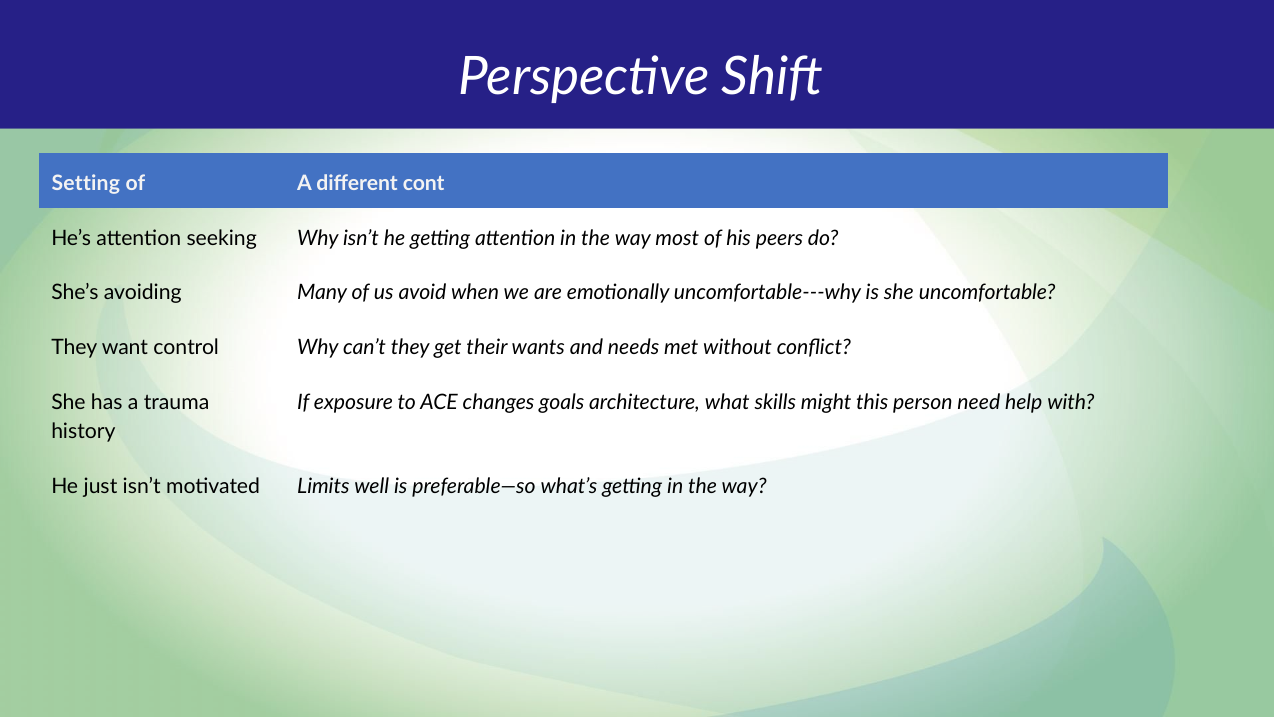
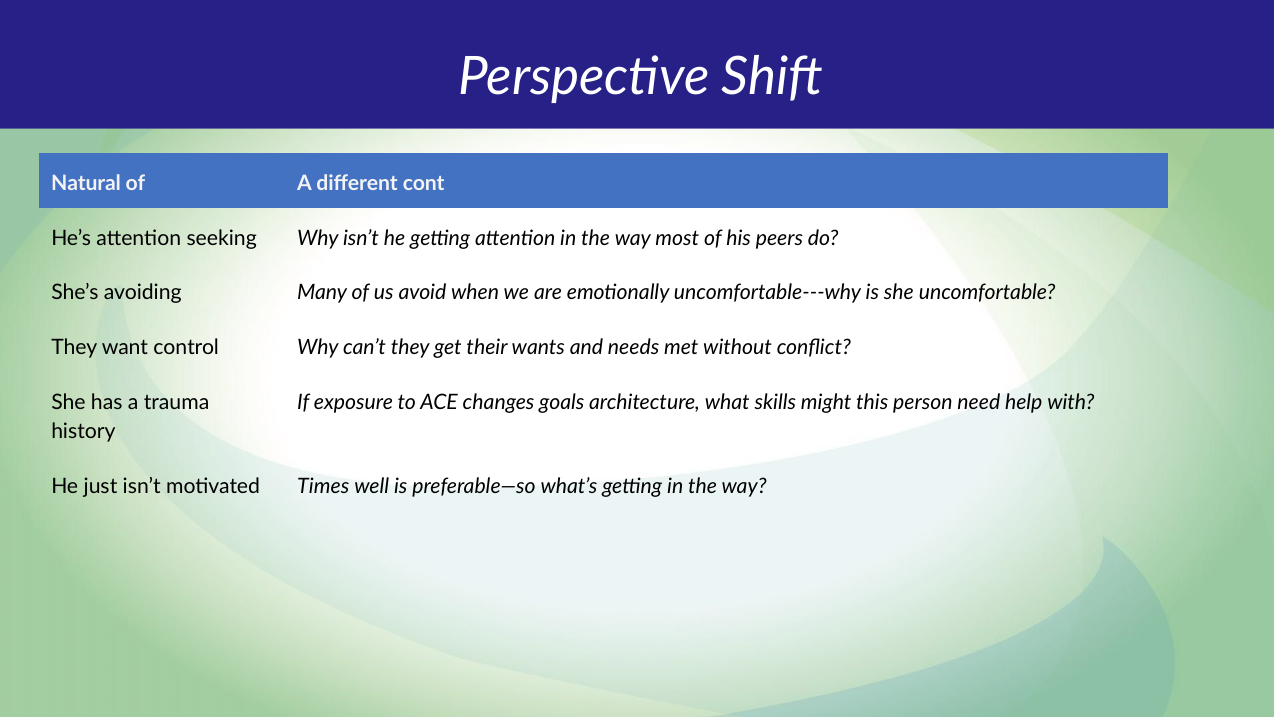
Setting: Setting -> Natural
Limits: Limits -> Times
